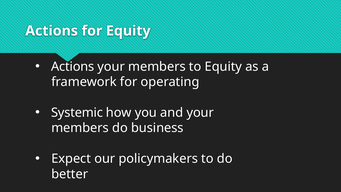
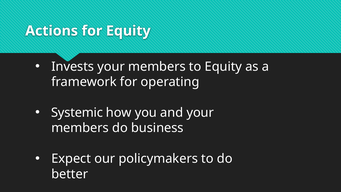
Actions at (73, 66): Actions -> Invests
